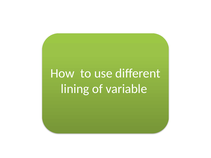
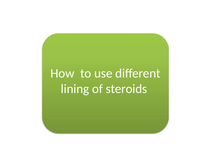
variable: variable -> steroids
